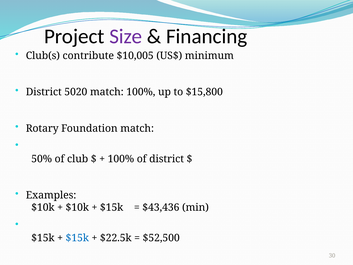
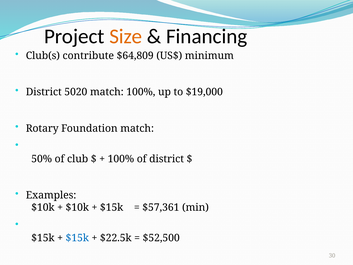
Size colour: purple -> orange
$10,005: $10,005 -> $64,809
$15,800: $15,800 -> $19,000
$43,436: $43,436 -> $57,361
